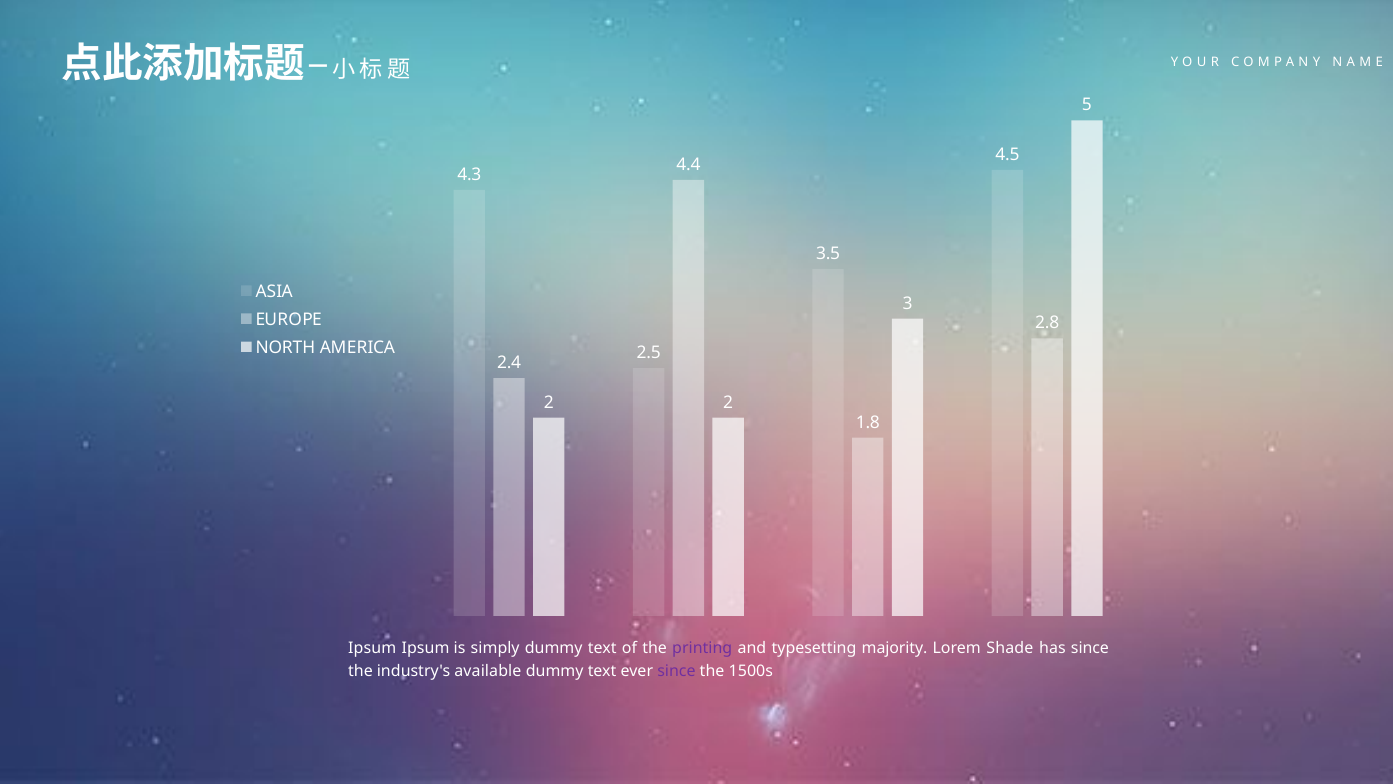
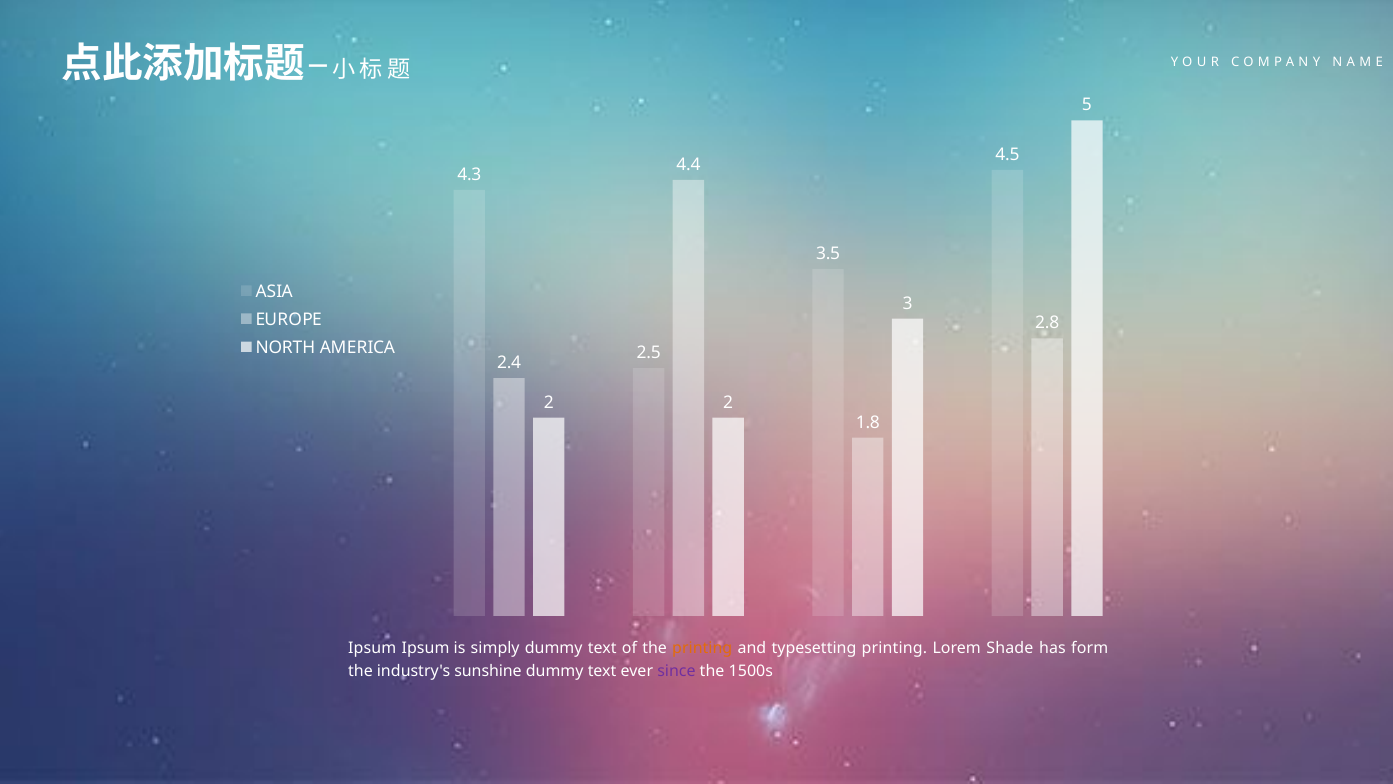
printing at (702, 648) colour: purple -> orange
typesetting majority: majority -> printing
has since: since -> form
available: available -> sunshine
